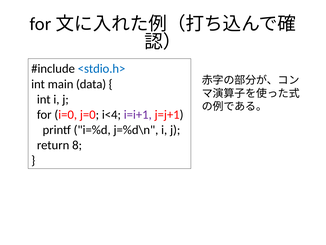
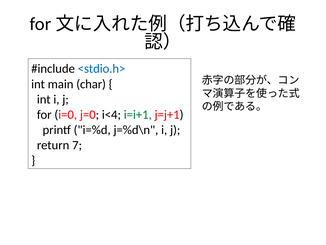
data: data -> char
i=i+1 colour: purple -> green
8: 8 -> 7
